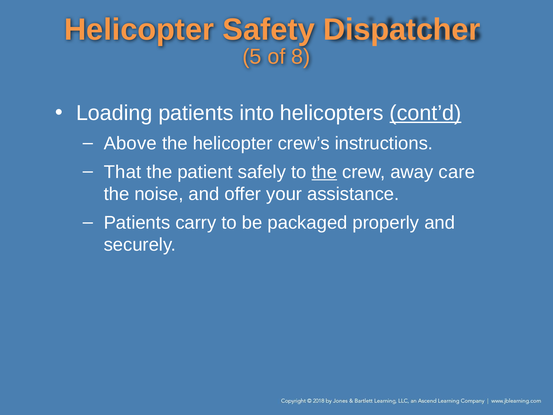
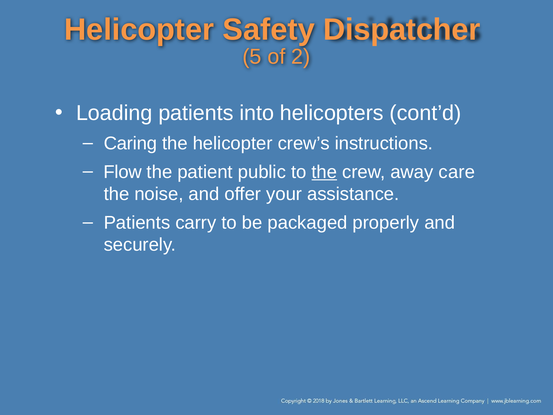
8: 8 -> 2
cont’d underline: present -> none
Above: Above -> Caring
That: That -> Flow
safely: safely -> public
